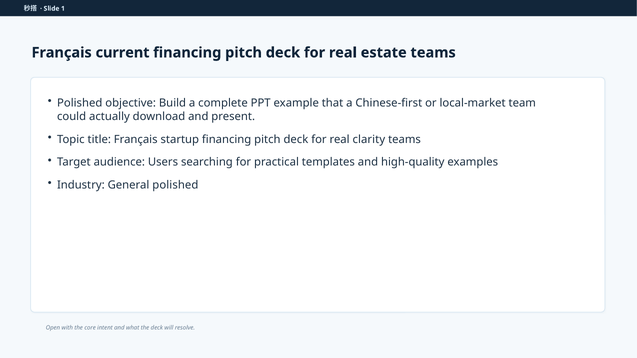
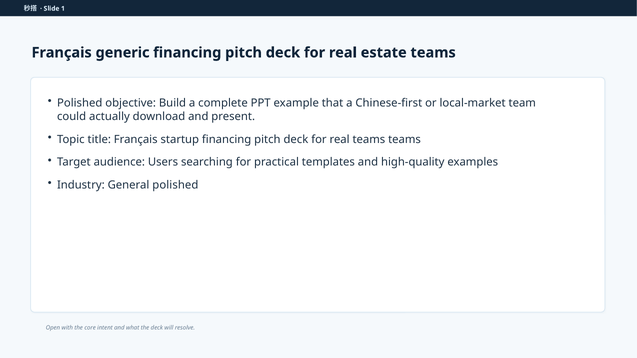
current: current -> generic
real clarity: clarity -> teams
